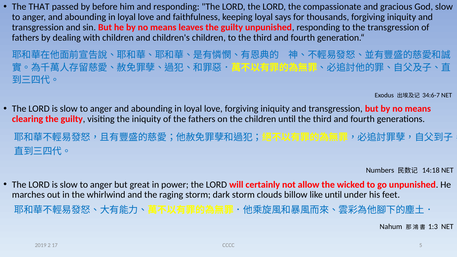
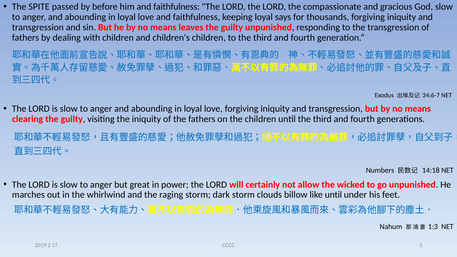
THAT: THAT -> SPITE
him and responding: responding -> faithfulness
